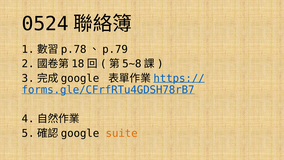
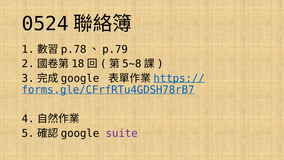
suite colour: orange -> purple
